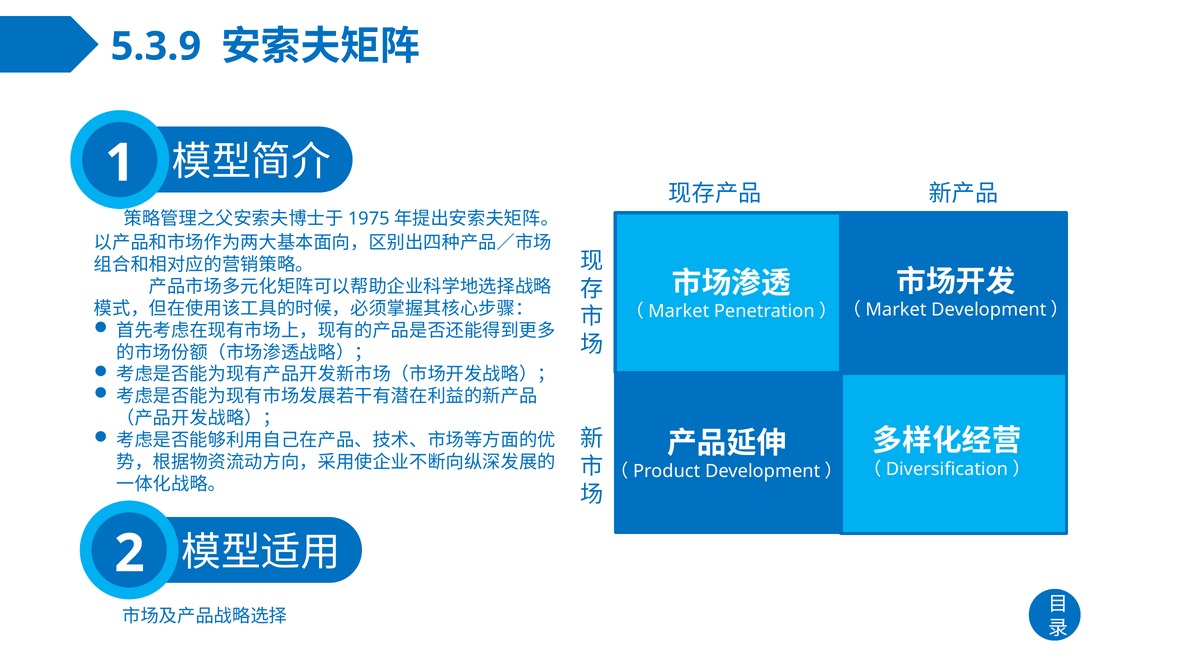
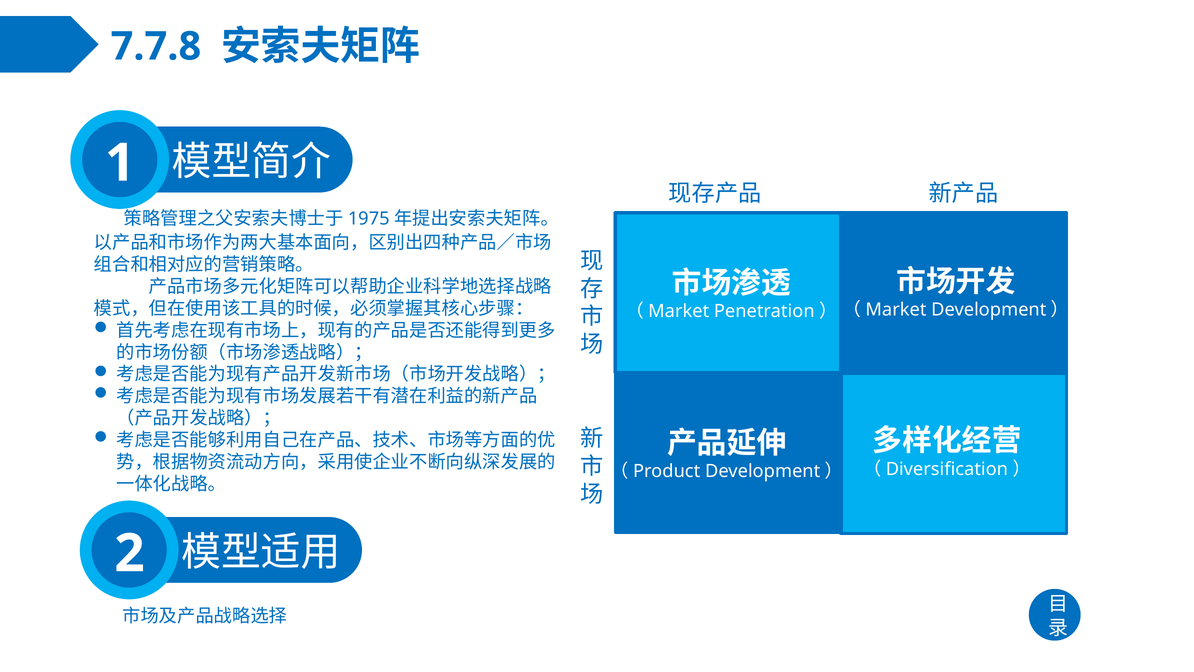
5.3.9: 5.3.9 -> 7.7.8
